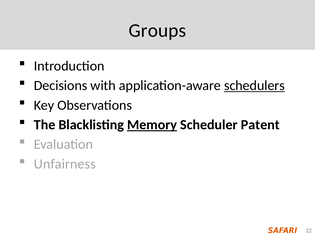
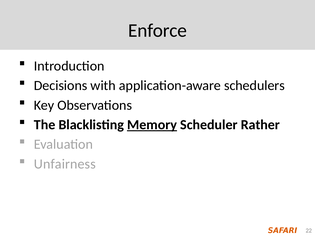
Groups: Groups -> Enforce
schedulers underline: present -> none
Patent: Patent -> Rather
